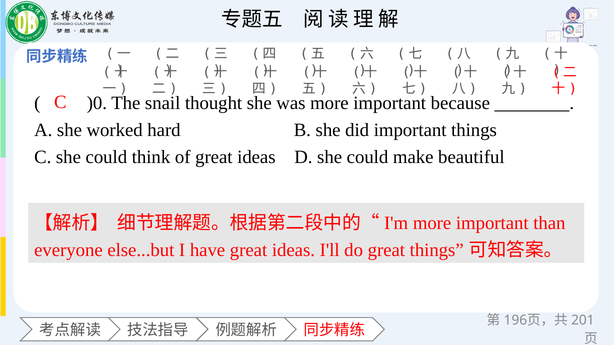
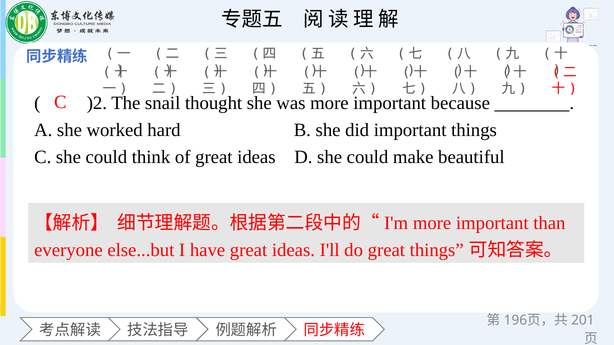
)0: )0 -> )2
